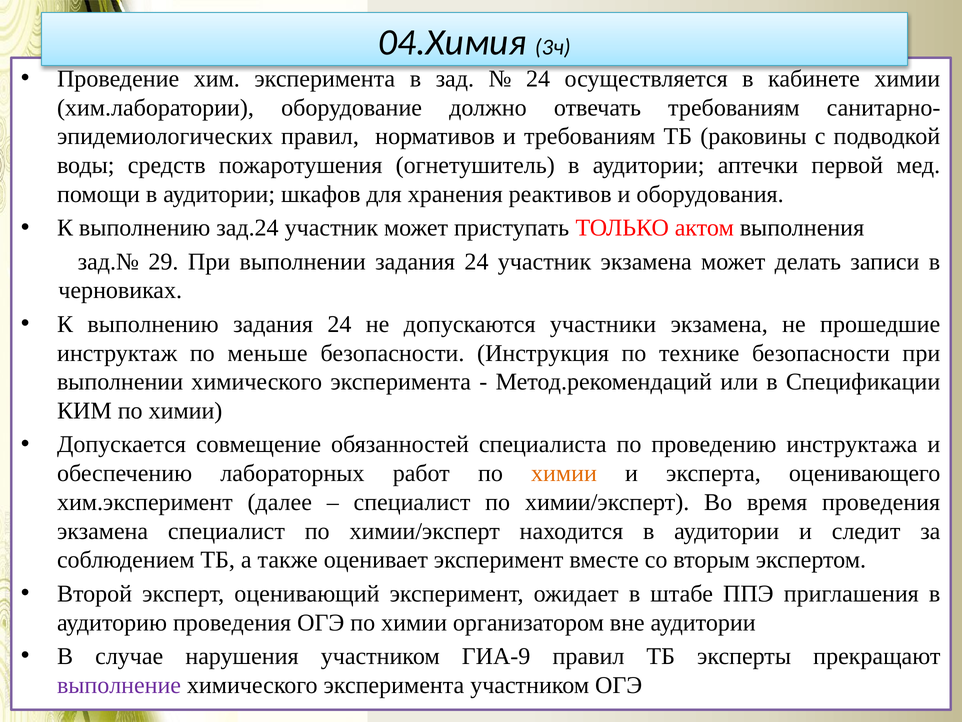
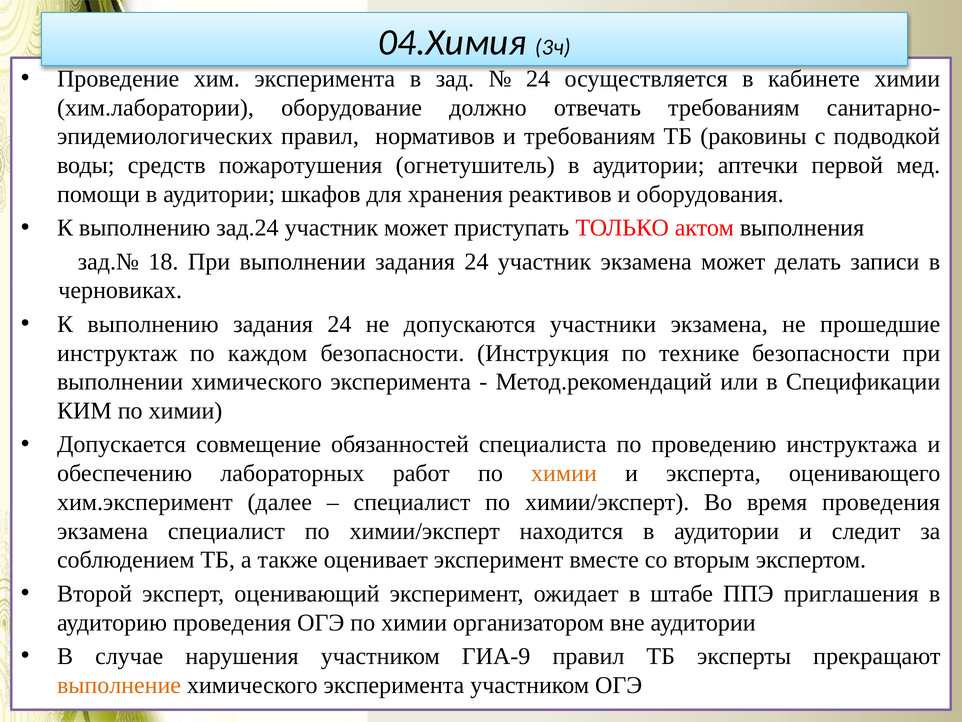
29: 29 -> 18
меньше: меньше -> каждом
выполнение colour: purple -> orange
